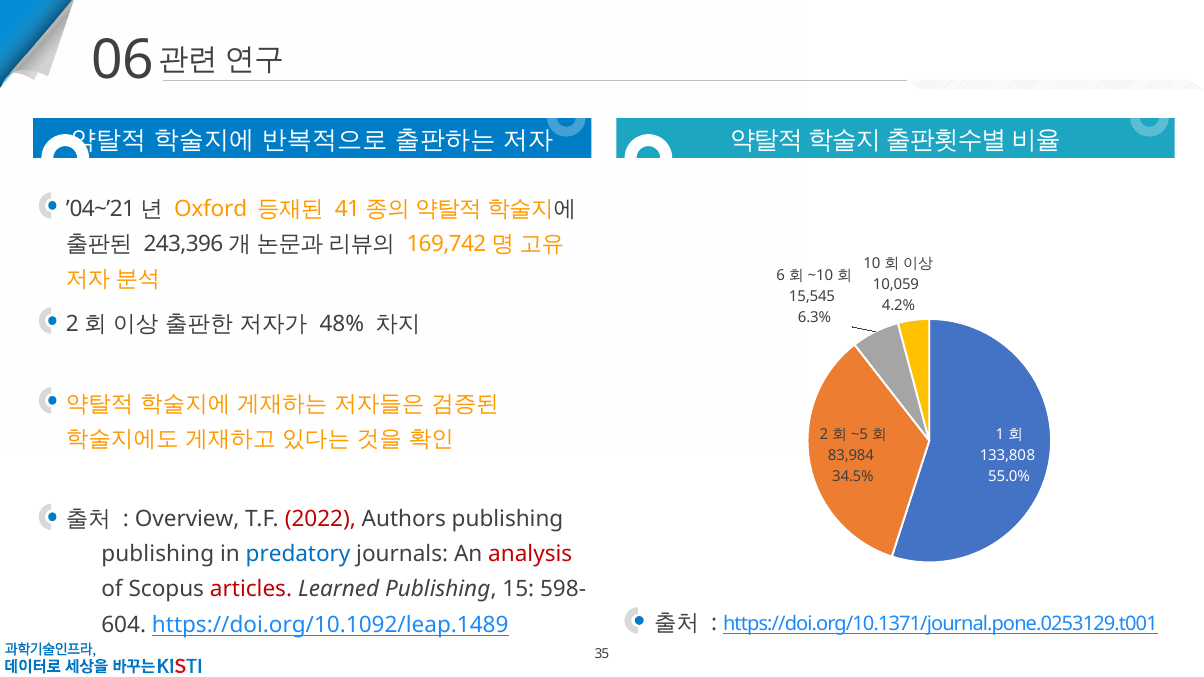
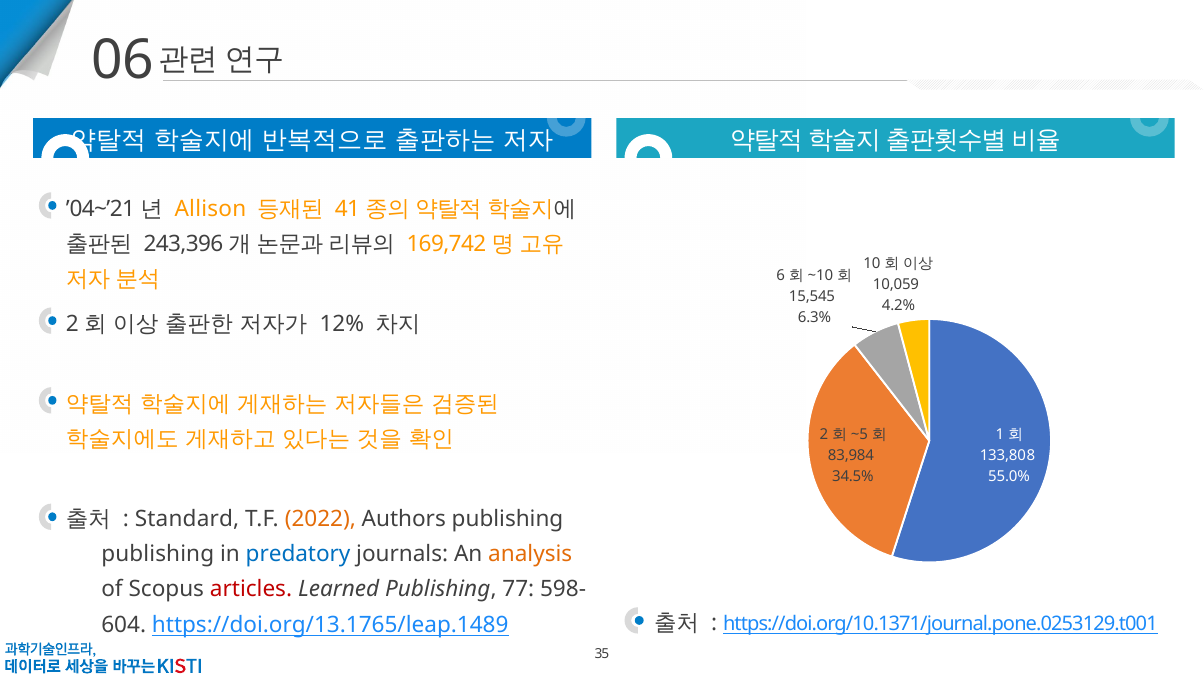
Oxford: Oxford -> Allison
48%: 48% -> 12%
Overview: Overview -> Standard
2022 colour: red -> orange
analysis colour: red -> orange
15: 15 -> 77
https://doi.org/10.1092/leap.1489: https://doi.org/10.1092/leap.1489 -> https://doi.org/13.1765/leap.1489
